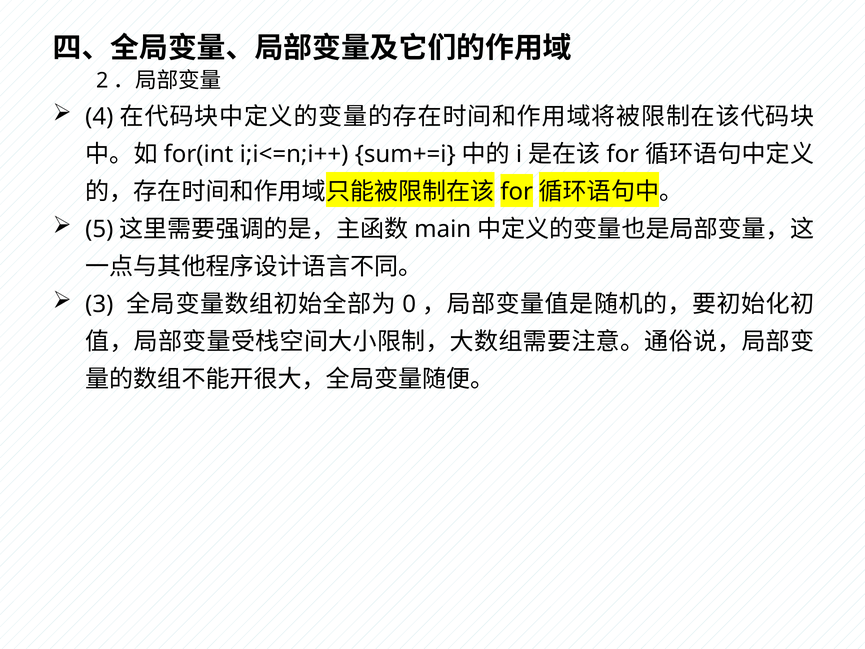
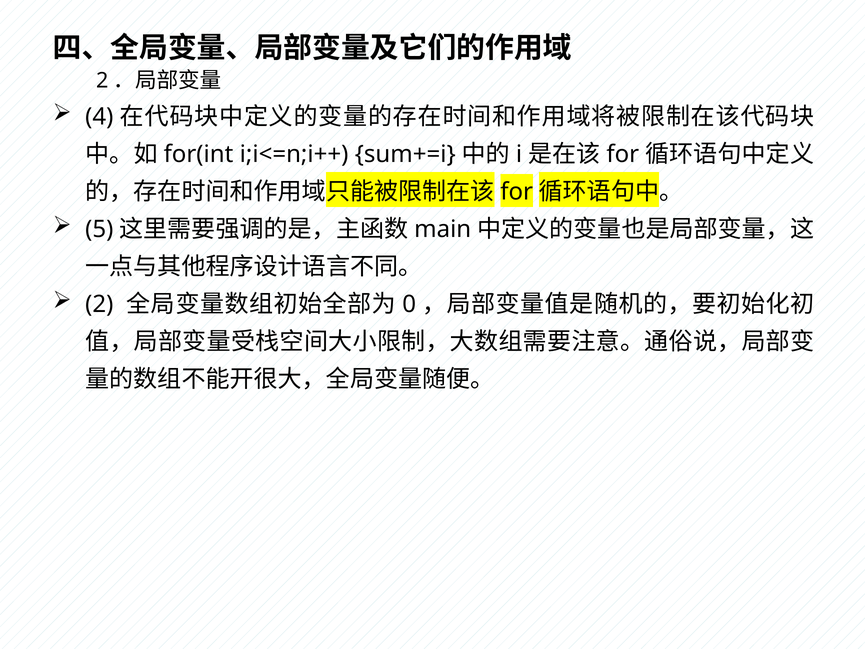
3: 3 -> 2
